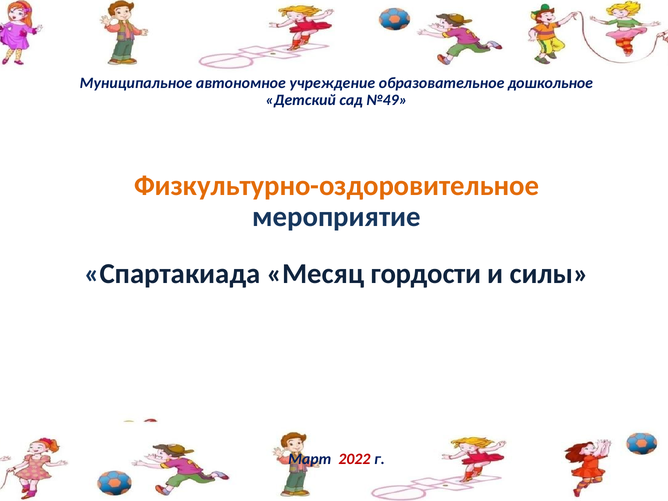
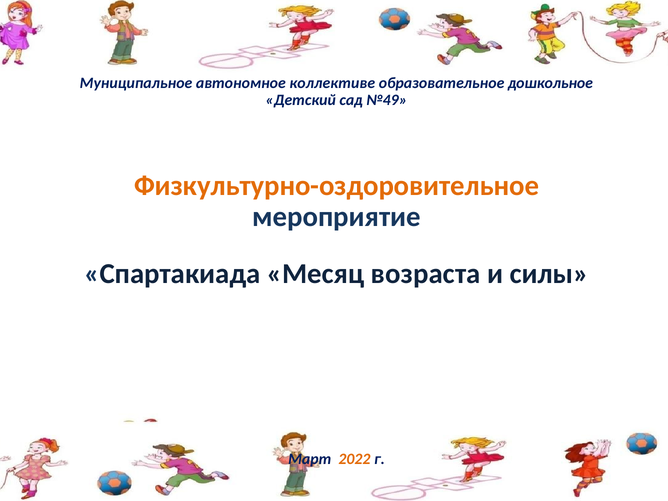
учреждение: учреждение -> коллективе
гордости: гордости -> возраста
2022 colour: red -> orange
